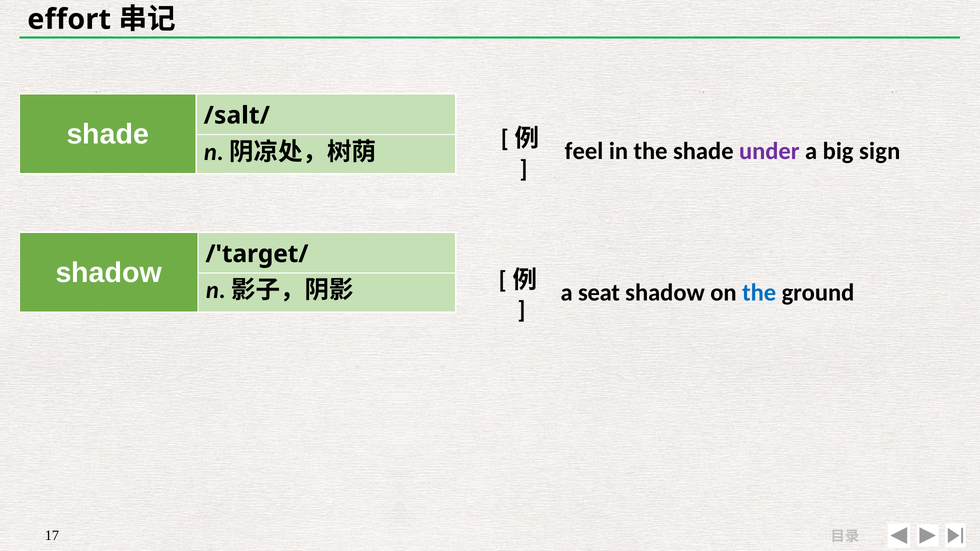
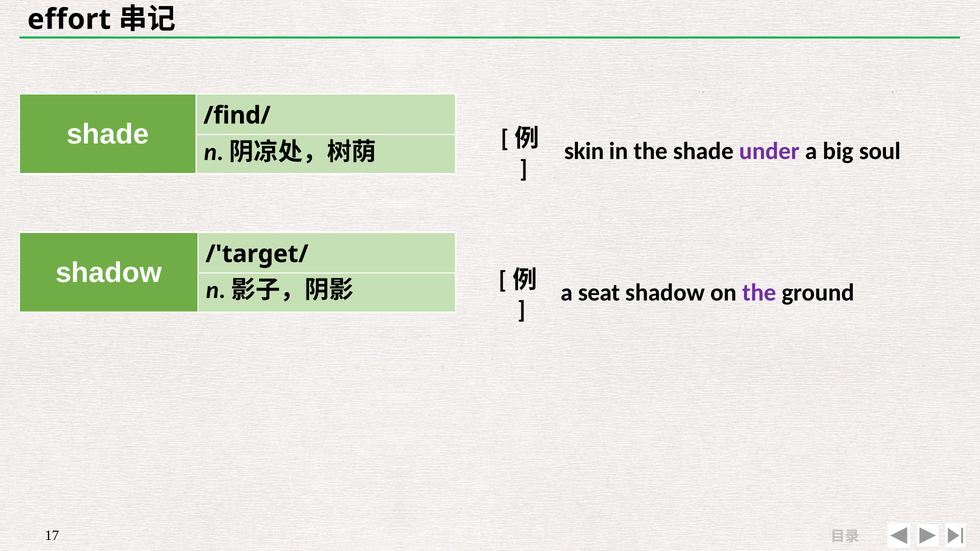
/salt/: /salt/ -> /find/
feel: feel -> skin
sign: sign -> soul
the at (759, 293) colour: blue -> purple
